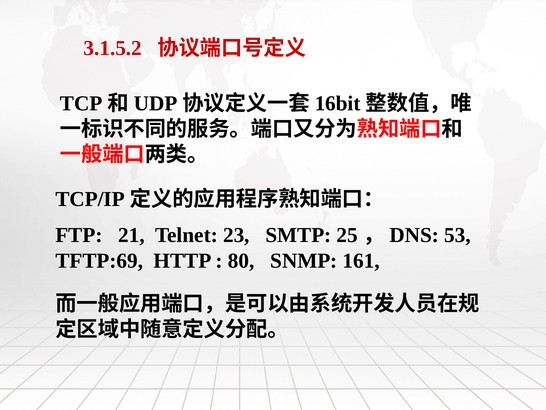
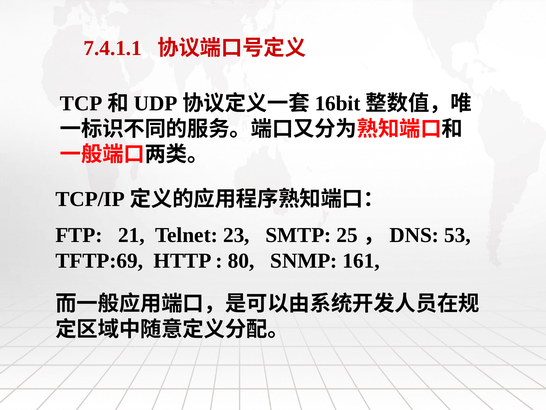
3.1.5.2: 3.1.5.2 -> 7.4.1.1
